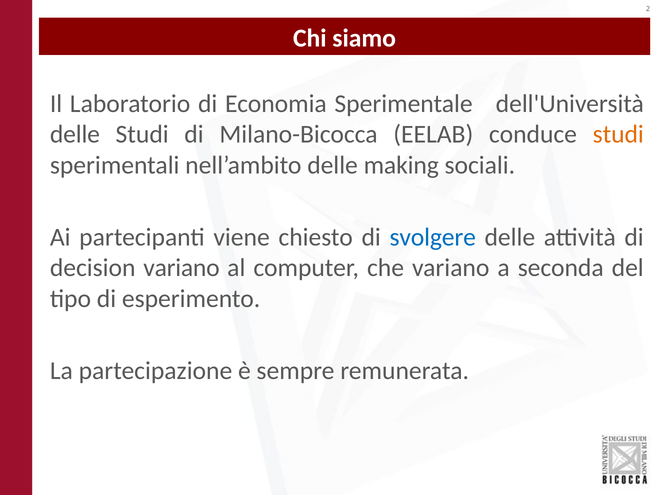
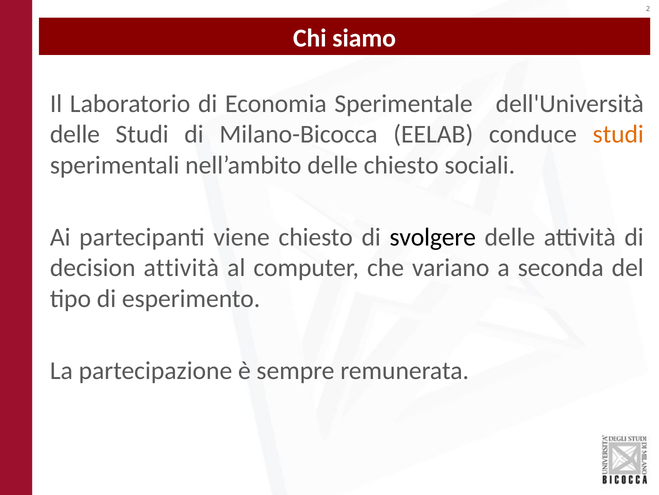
delle making: making -> chiesto
svolgere colour: blue -> black
decision variano: variano -> attività
